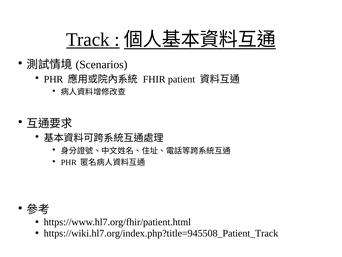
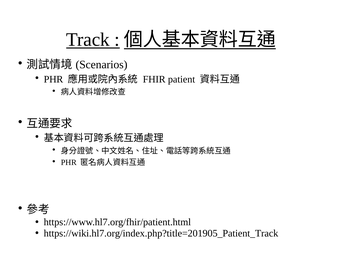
https://wiki.hl7.org/index.php?title=945508_Patient_Track: https://wiki.hl7.org/index.php?title=945508_Patient_Track -> https://wiki.hl7.org/index.php?title=201905_Patient_Track
